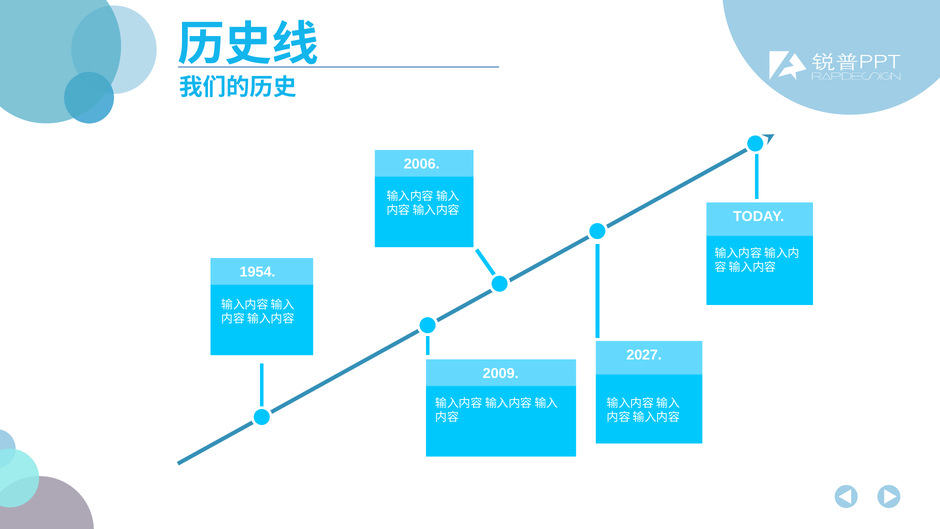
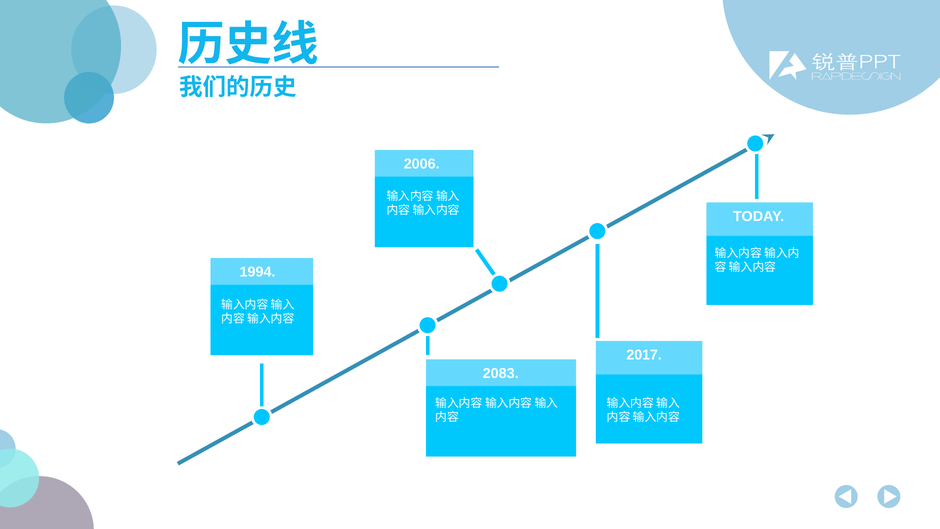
1954: 1954 -> 1994
2027: 2027 -> 2017
2009: 2009 -> 2083
